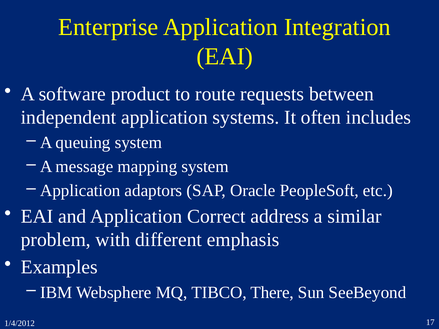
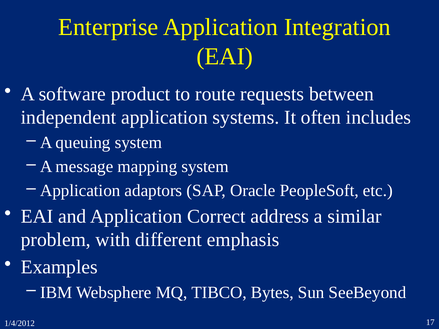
There: There -> Bytes
